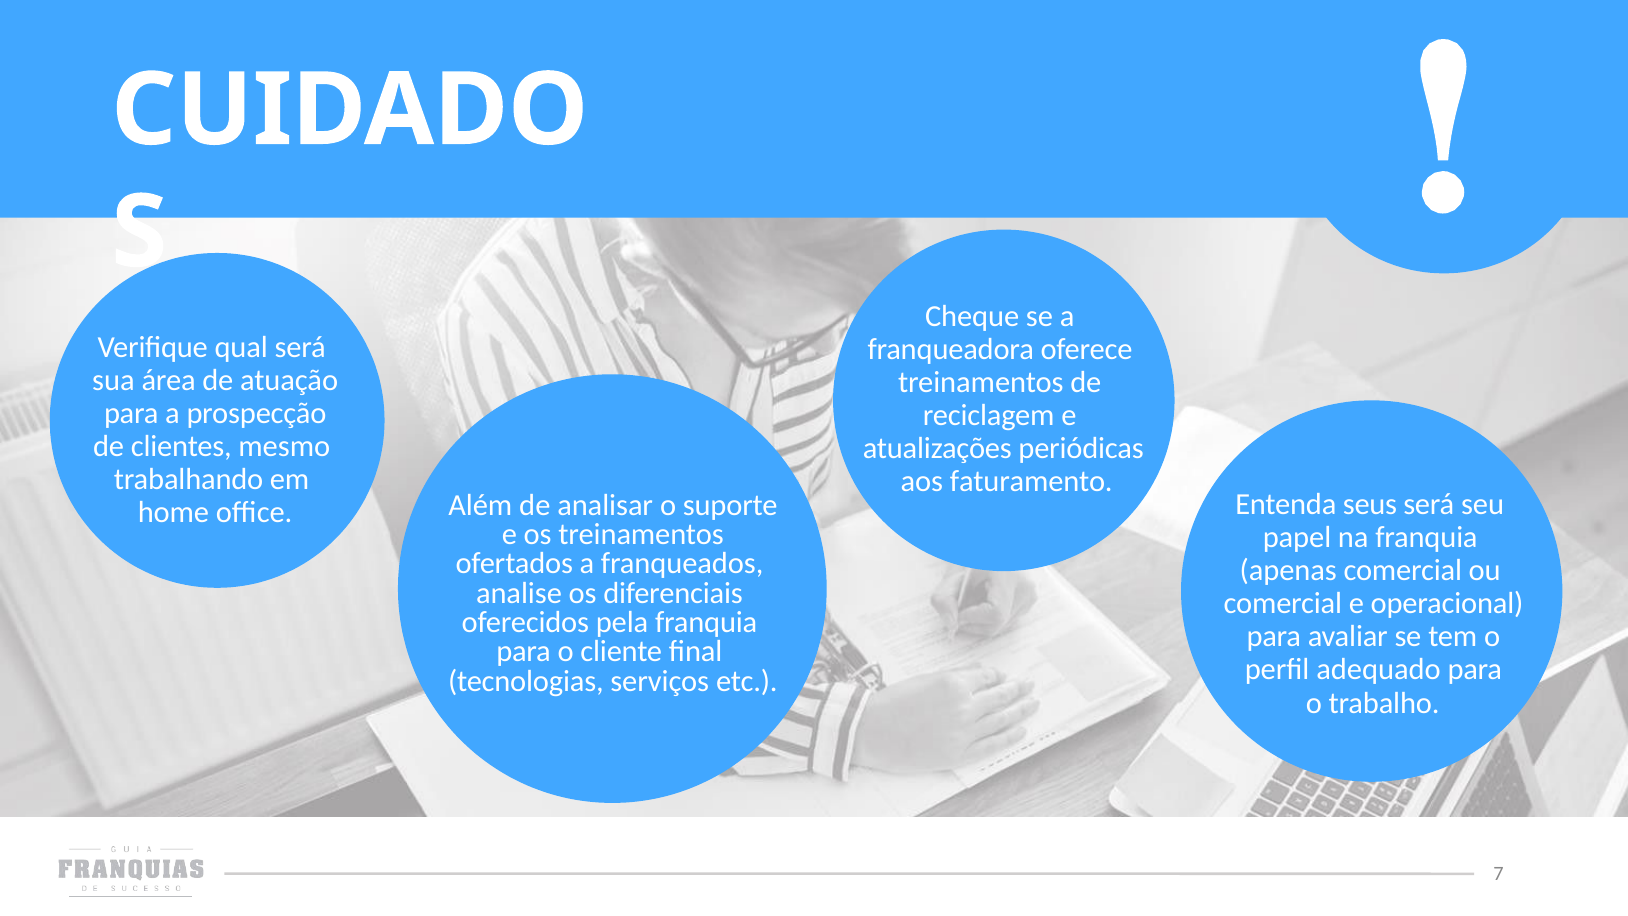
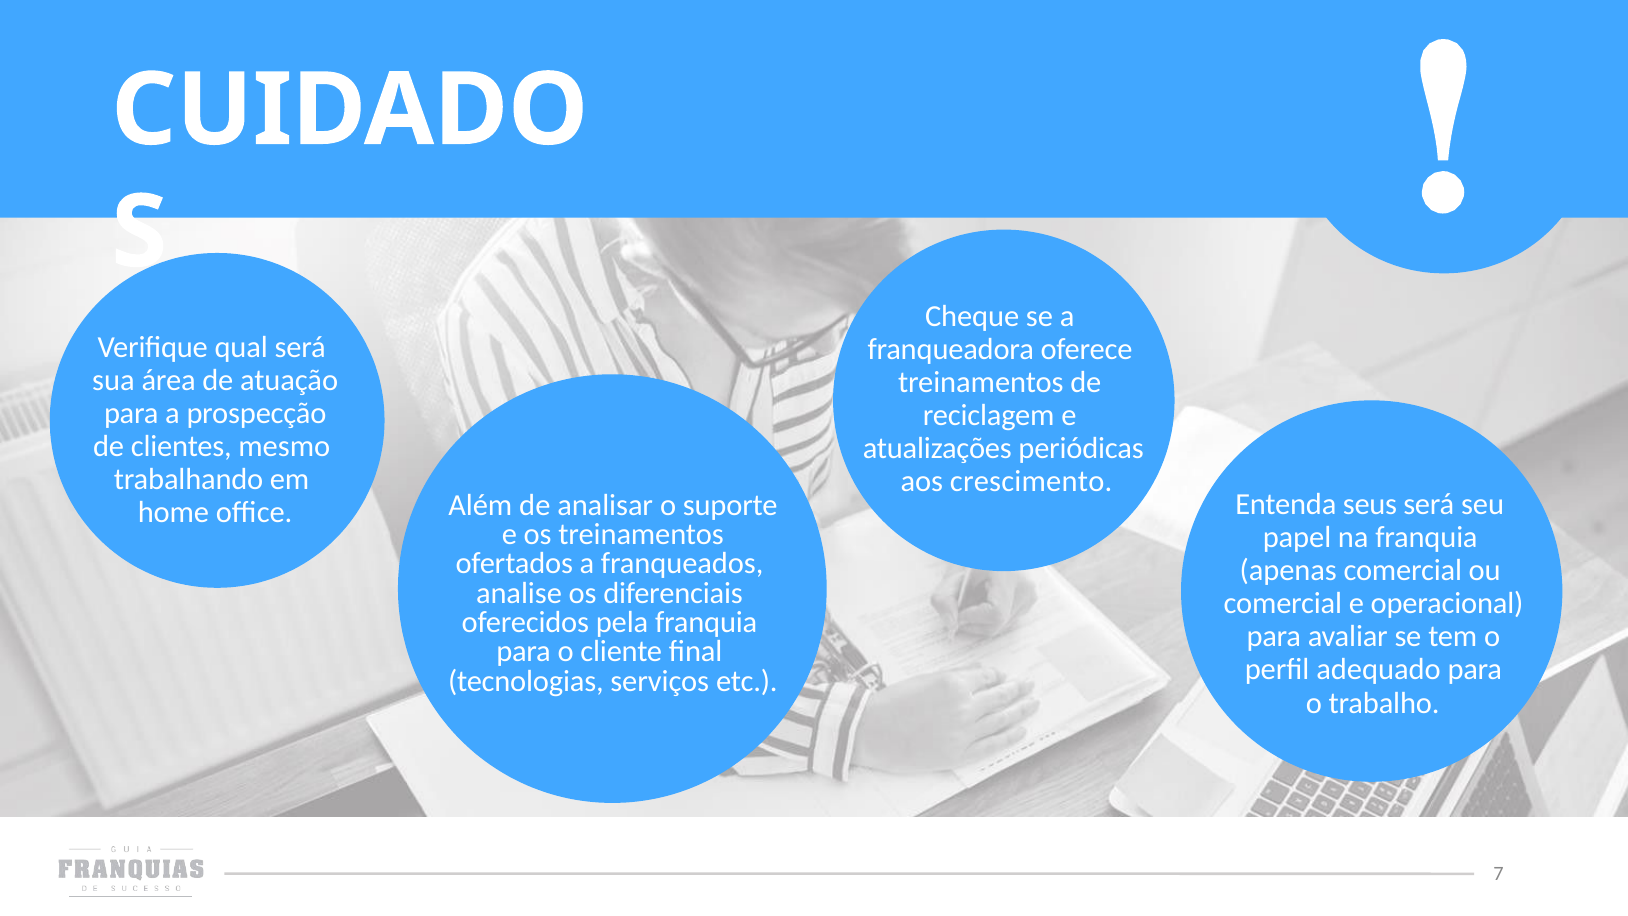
faturamento: faturamento -> crescimento
